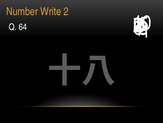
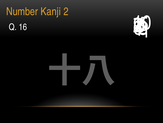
Write: Write -> Kanji
64: 64 -> 16
